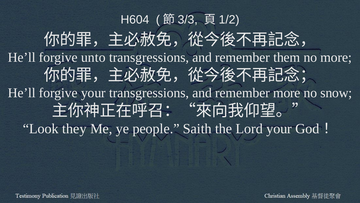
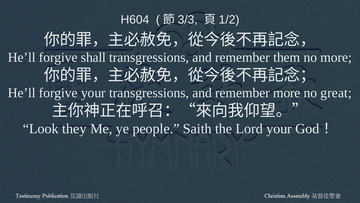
unto: unto -> shall
snow: snow -> great
